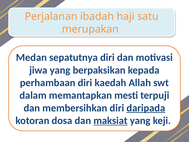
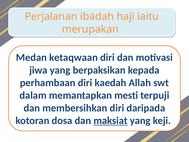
satu: satu -> iaitu
sepatutnya: sepatutnya -> ketaqwaan
daripada underline: present -> none
